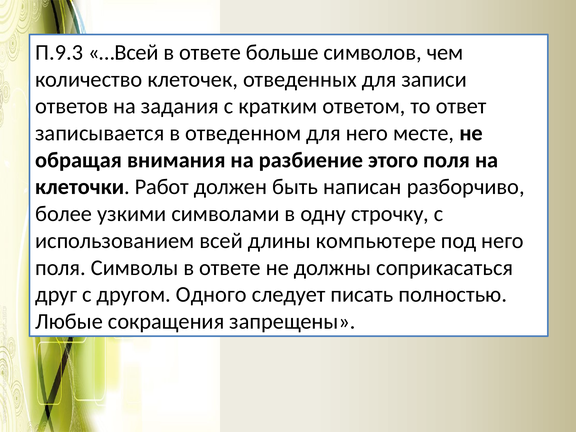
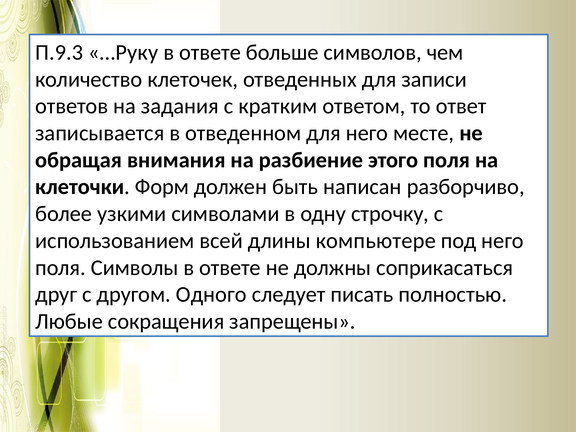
…Всей: …Всей -> …Руку
Работ: Работ -> Форм
